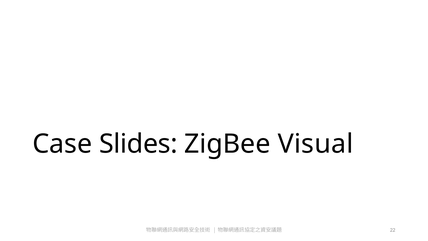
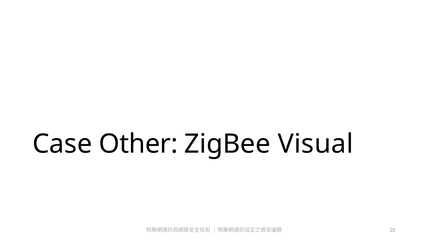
Slides: Slides -> Other
